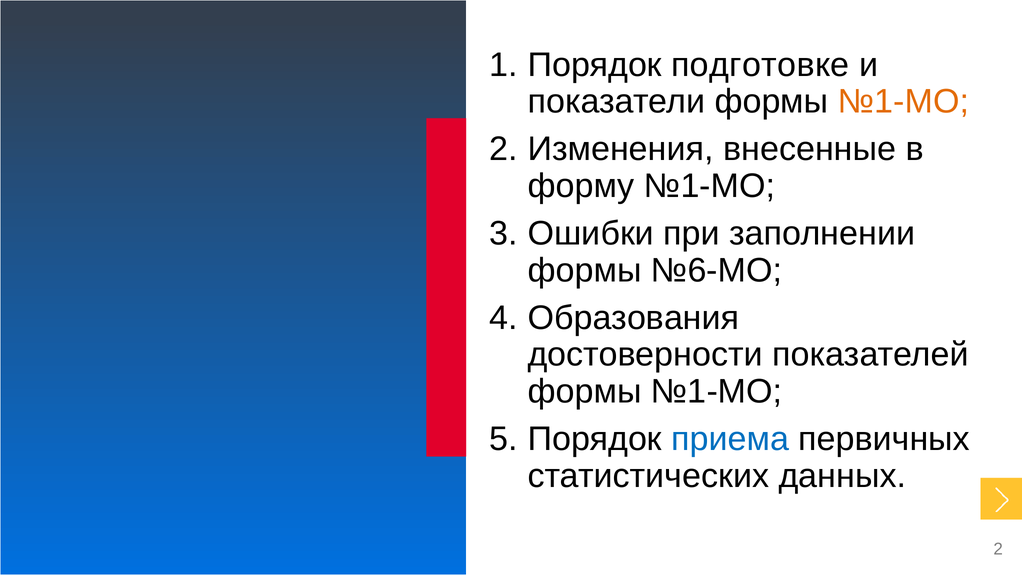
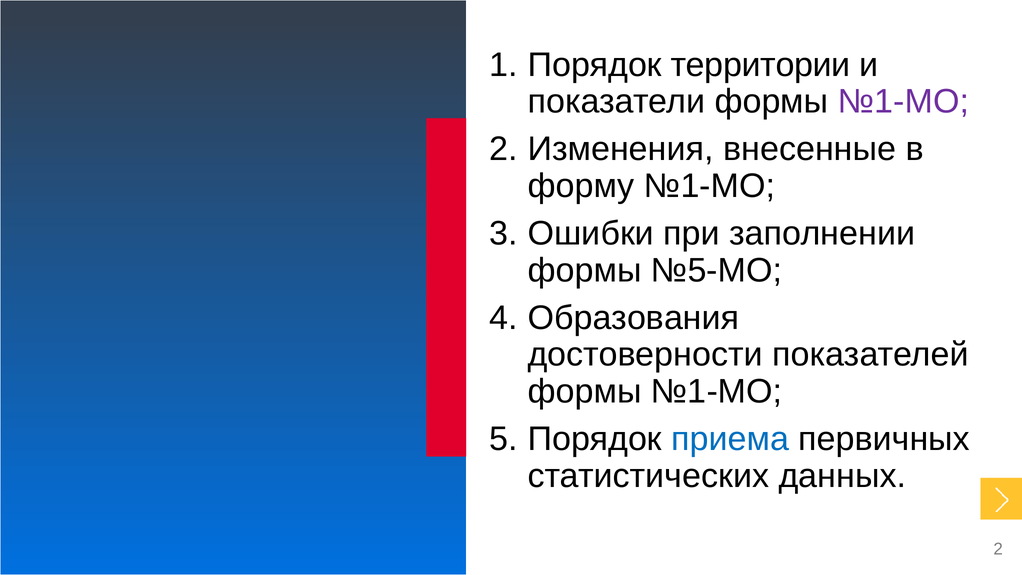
подготовке: подготовке -> территории
№1-МО at (903, 102) colour: orange -> purple
№6-МО: №6-МО -> №5-МО
